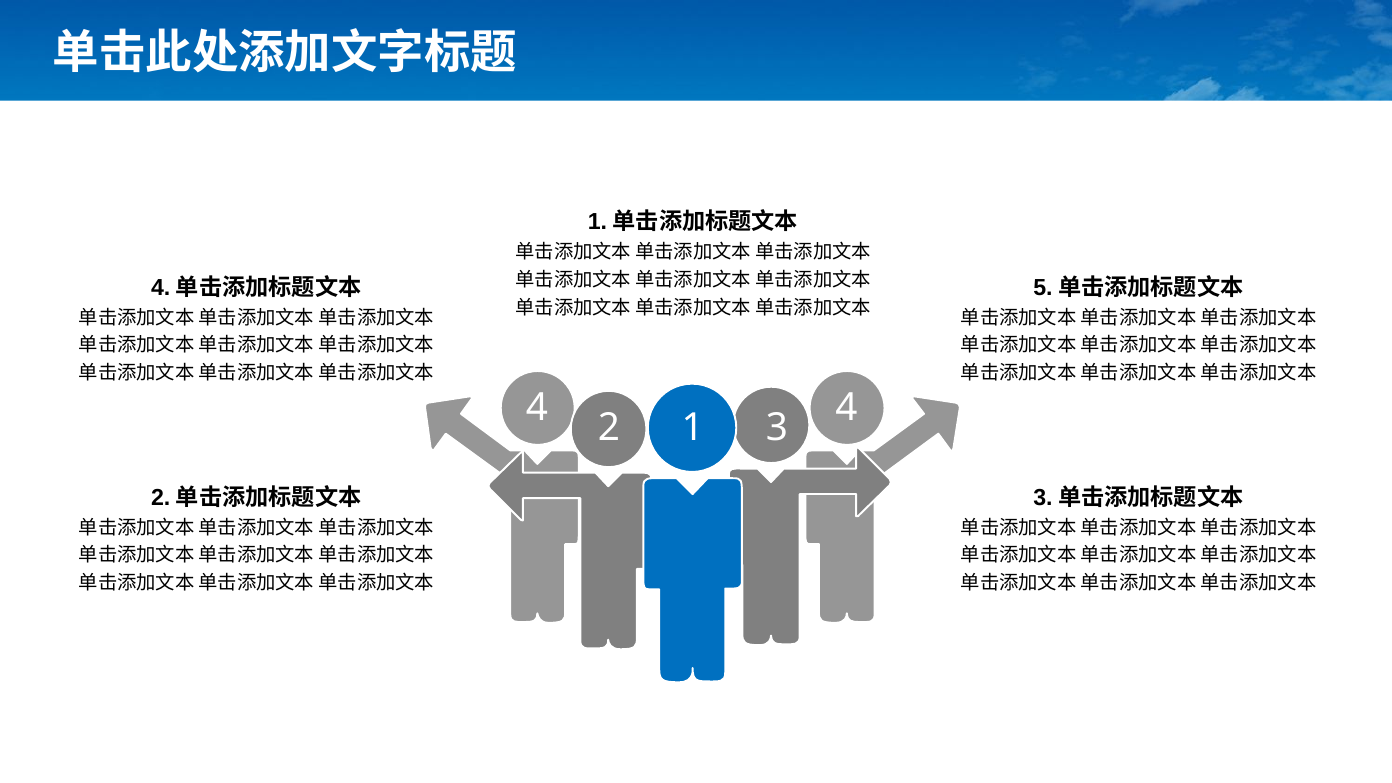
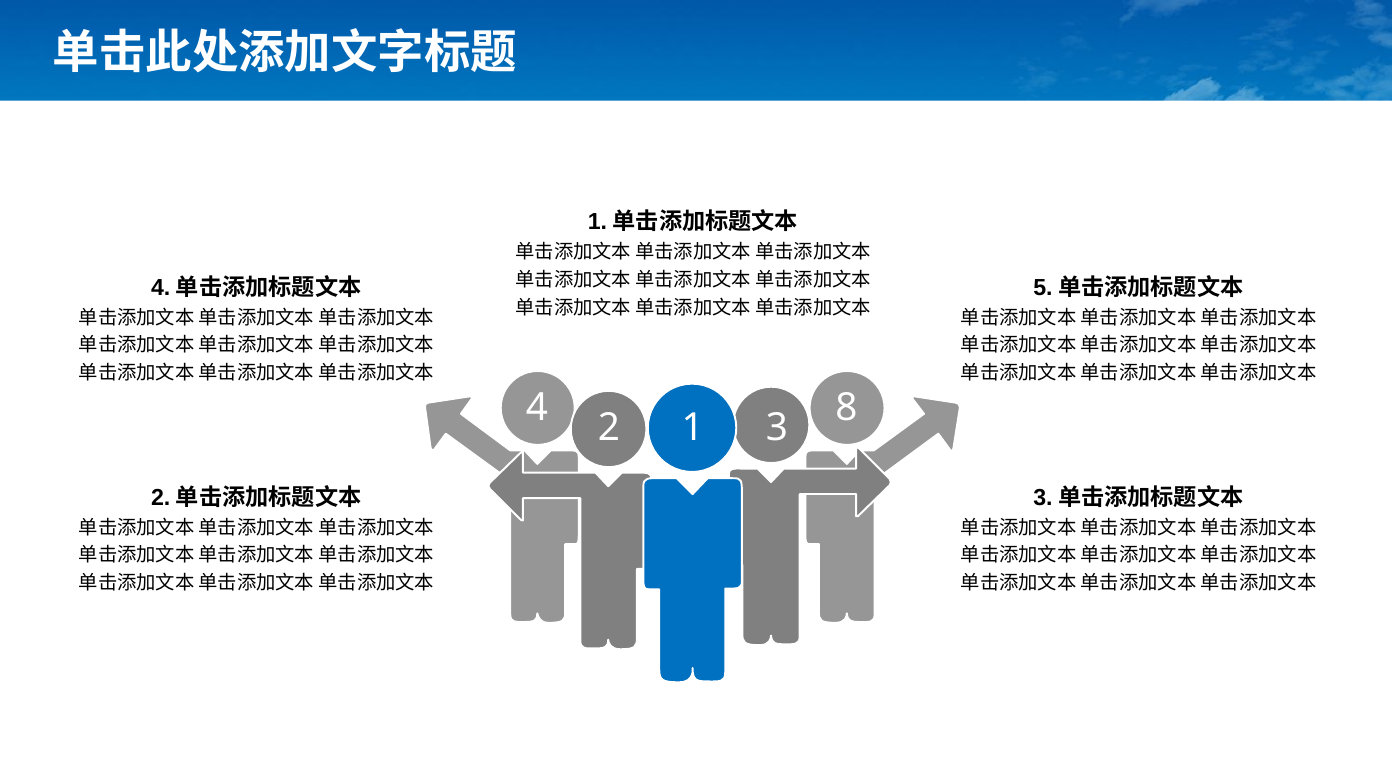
4 4: 4 -> 8
